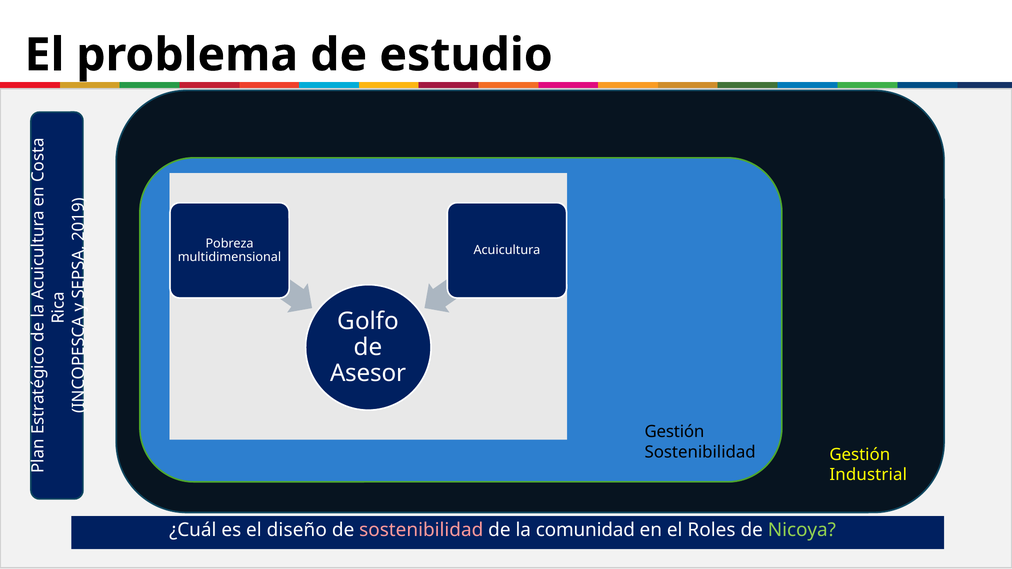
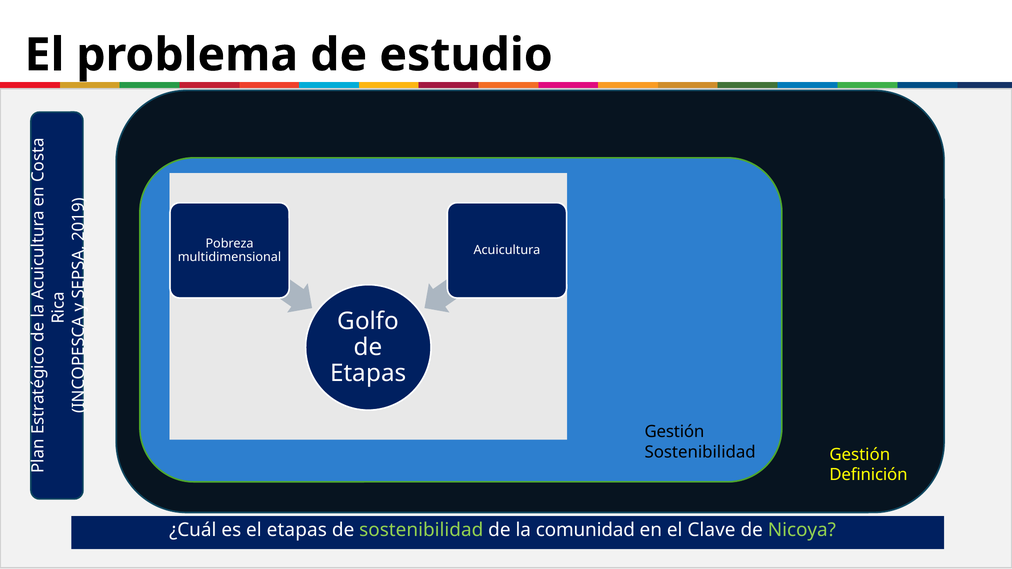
Asesor at (368, 374): Asesor -> Etapas
Industrial: Industrial -> Definición
el diseño: diseño -> etapas
sostenibilidad at (421, 530) colour: pink -> light green
Roles: Roles -> Clave
